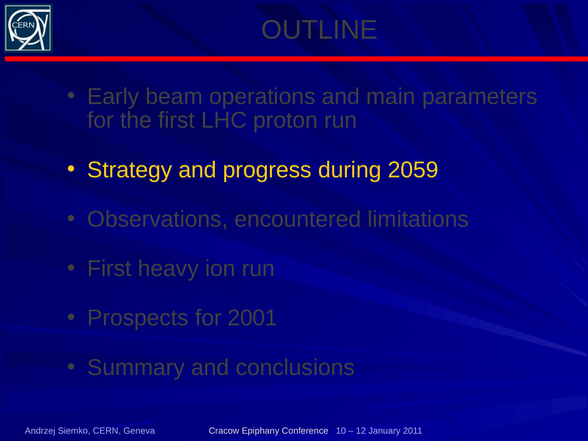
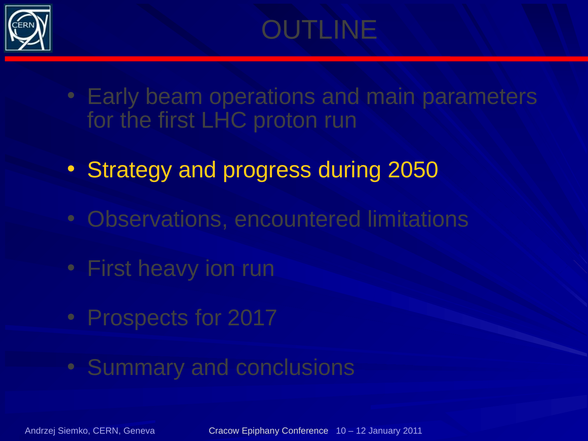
2059: 2059 -> 2050
2001: 2001 -> 2017
